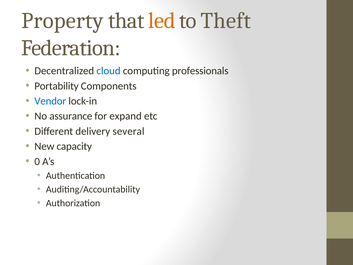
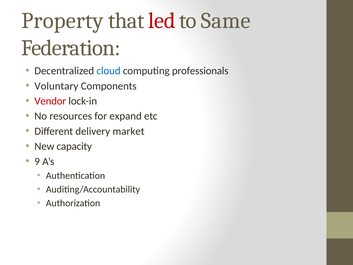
led colour: orange -> red
Theft: Theft -> Same
Portability: Portability -> Voluntary
Vendor colour: blue -> red
assurance: assurance -> resources
several: several -> market
0: 0 -> 9
